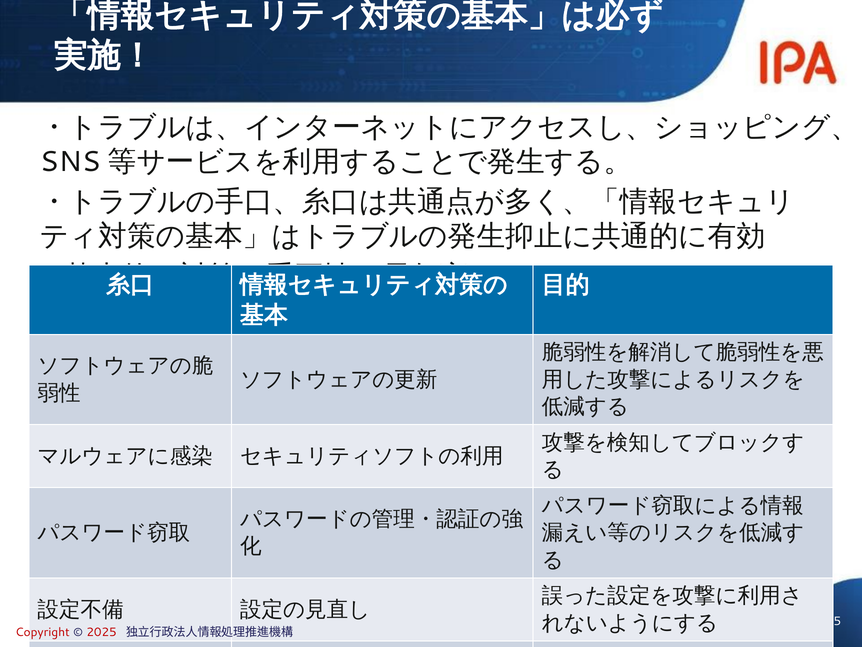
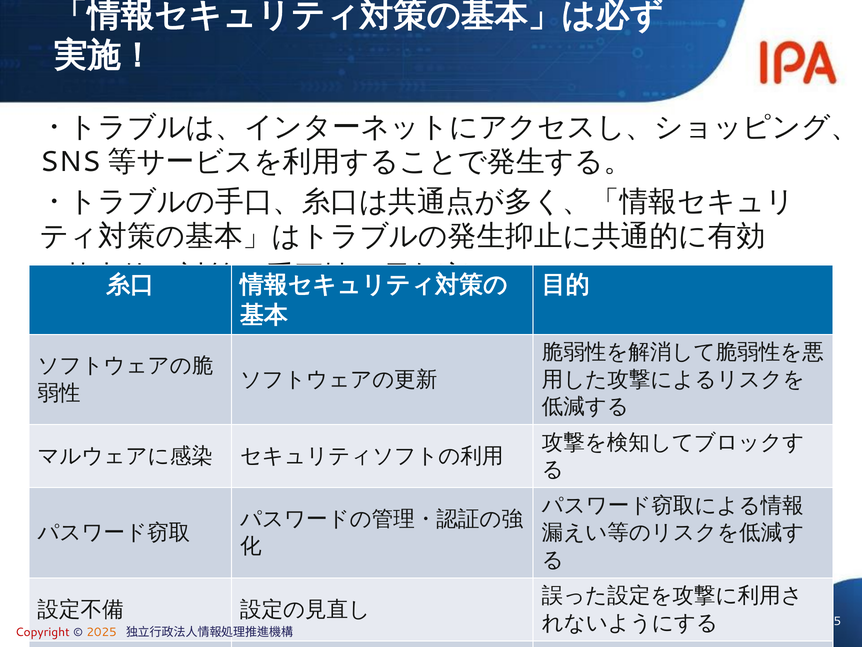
2025 colour: red -> orange
